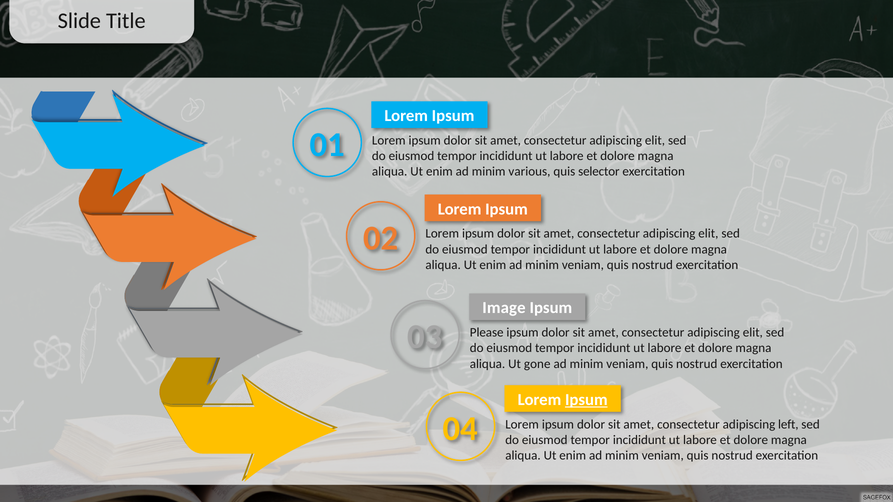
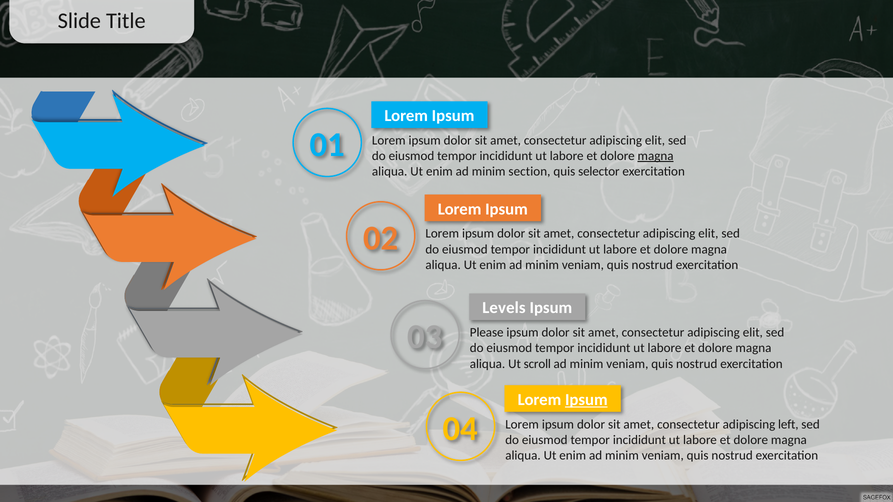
magna at (656, 156) underline: none -> present
various: various -> section
Image: Image -> Levels
gone: gone -> scroll
